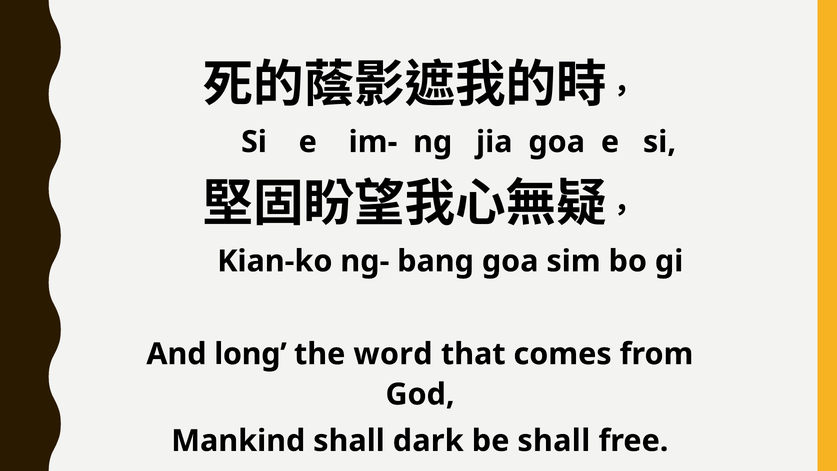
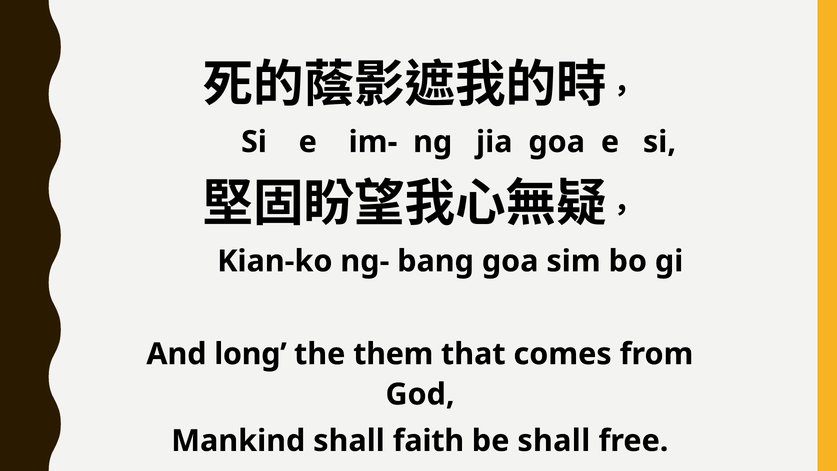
word: word -> them
dark: dark -> faith
